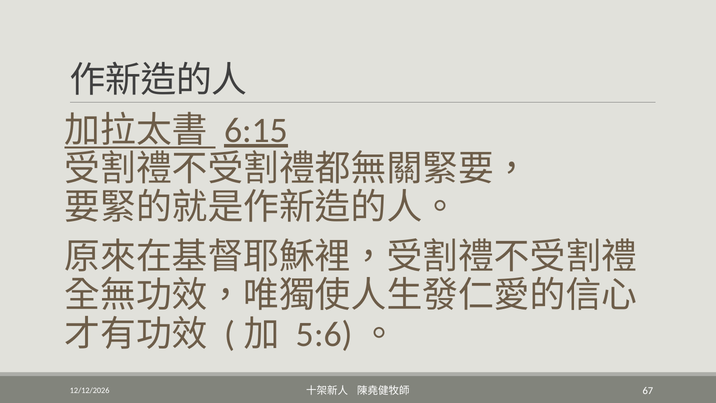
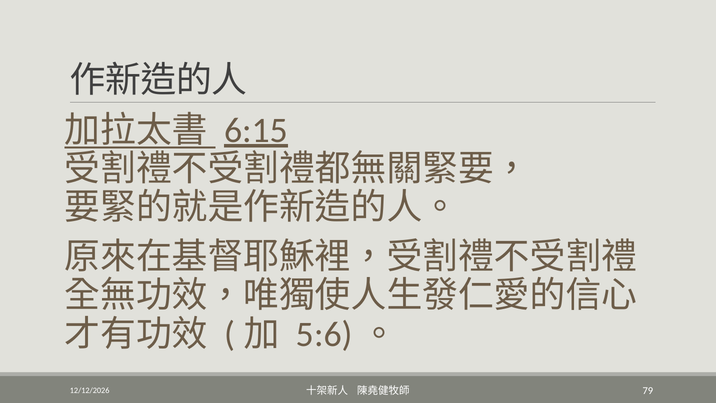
67: 67 -> 79
